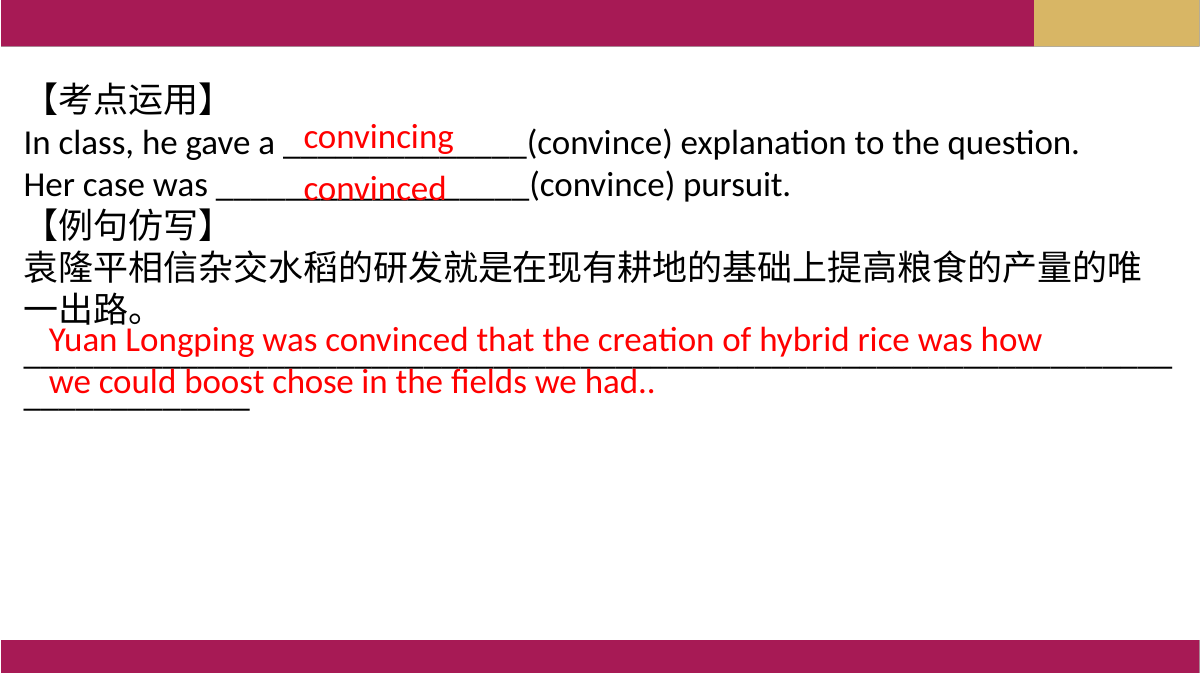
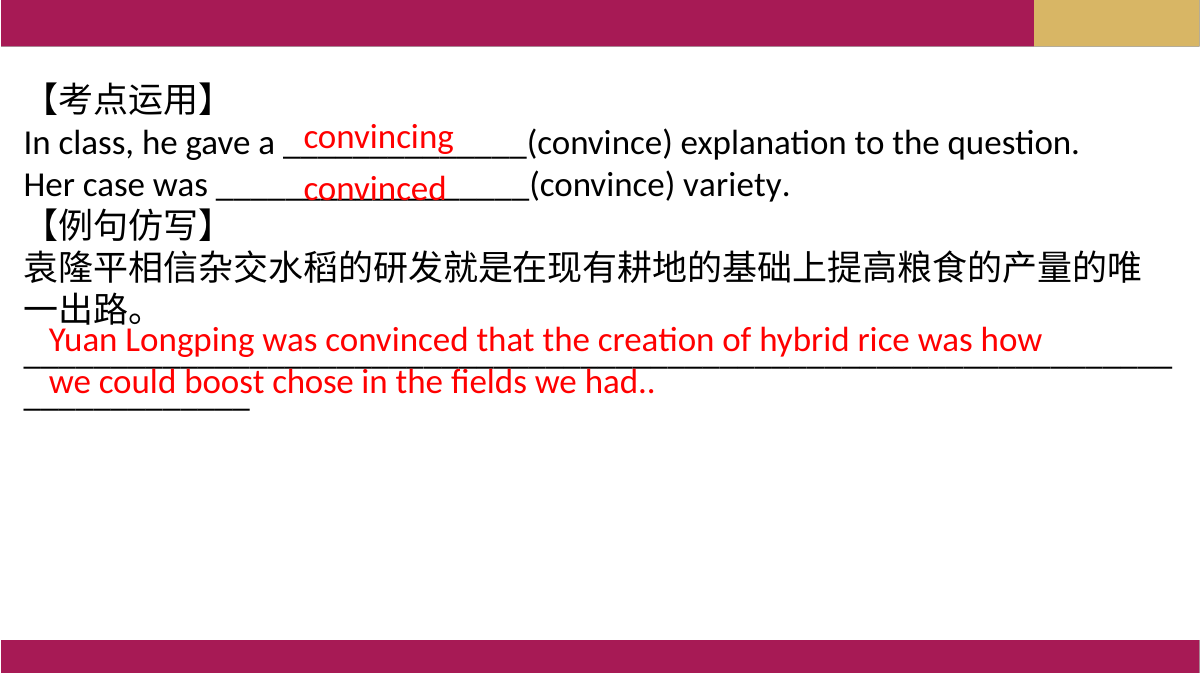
pursuit: pursuit -> variety
